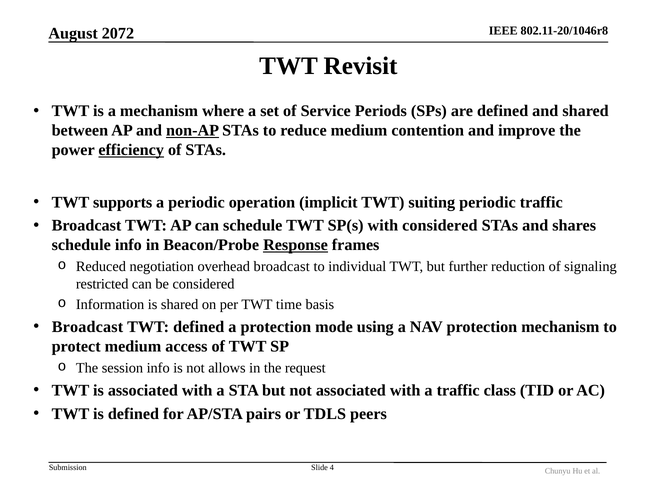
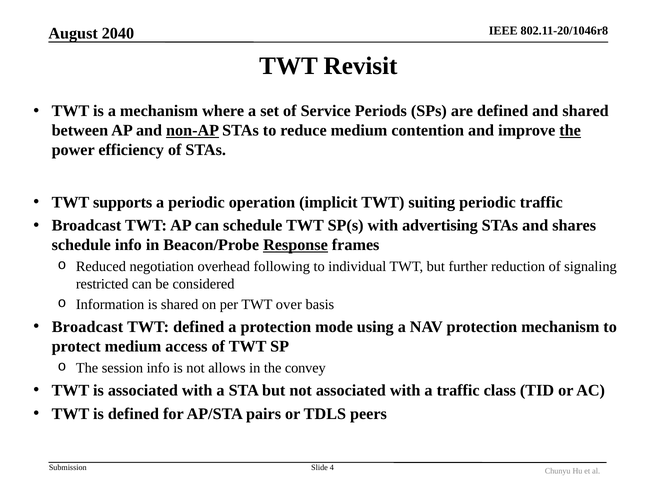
2072: 2072 -> 2040
the at (570, 131) underline: none -> present
efficiency underline: present -> none
with considered: considered -> advertising
overhead broadcast: broadcast -> following
time: time -> over
request: request -> convey
